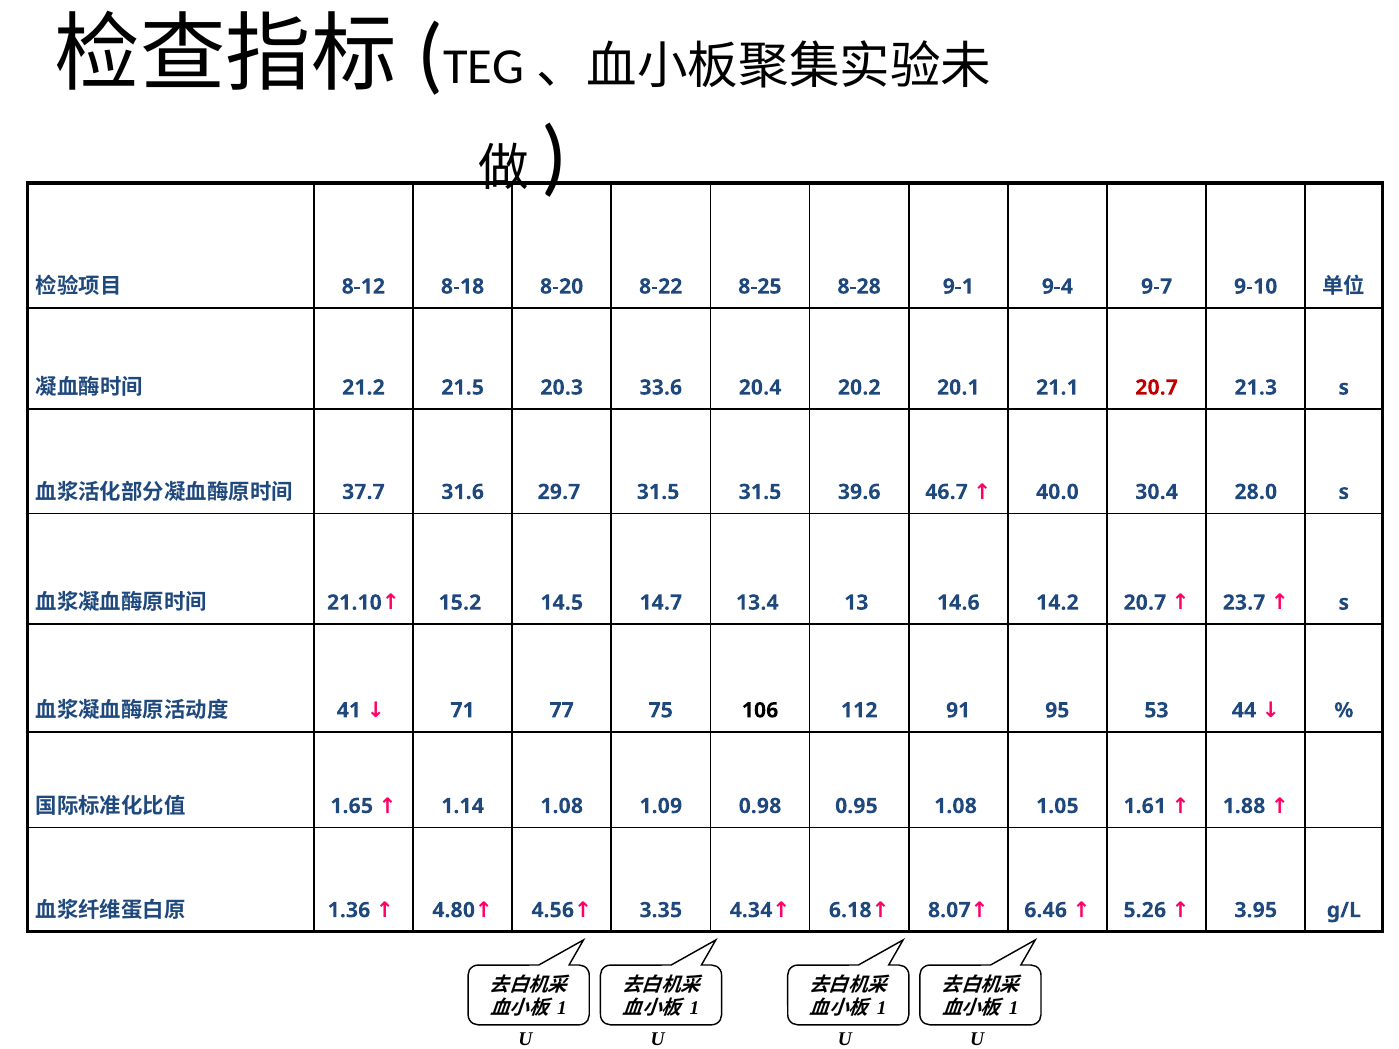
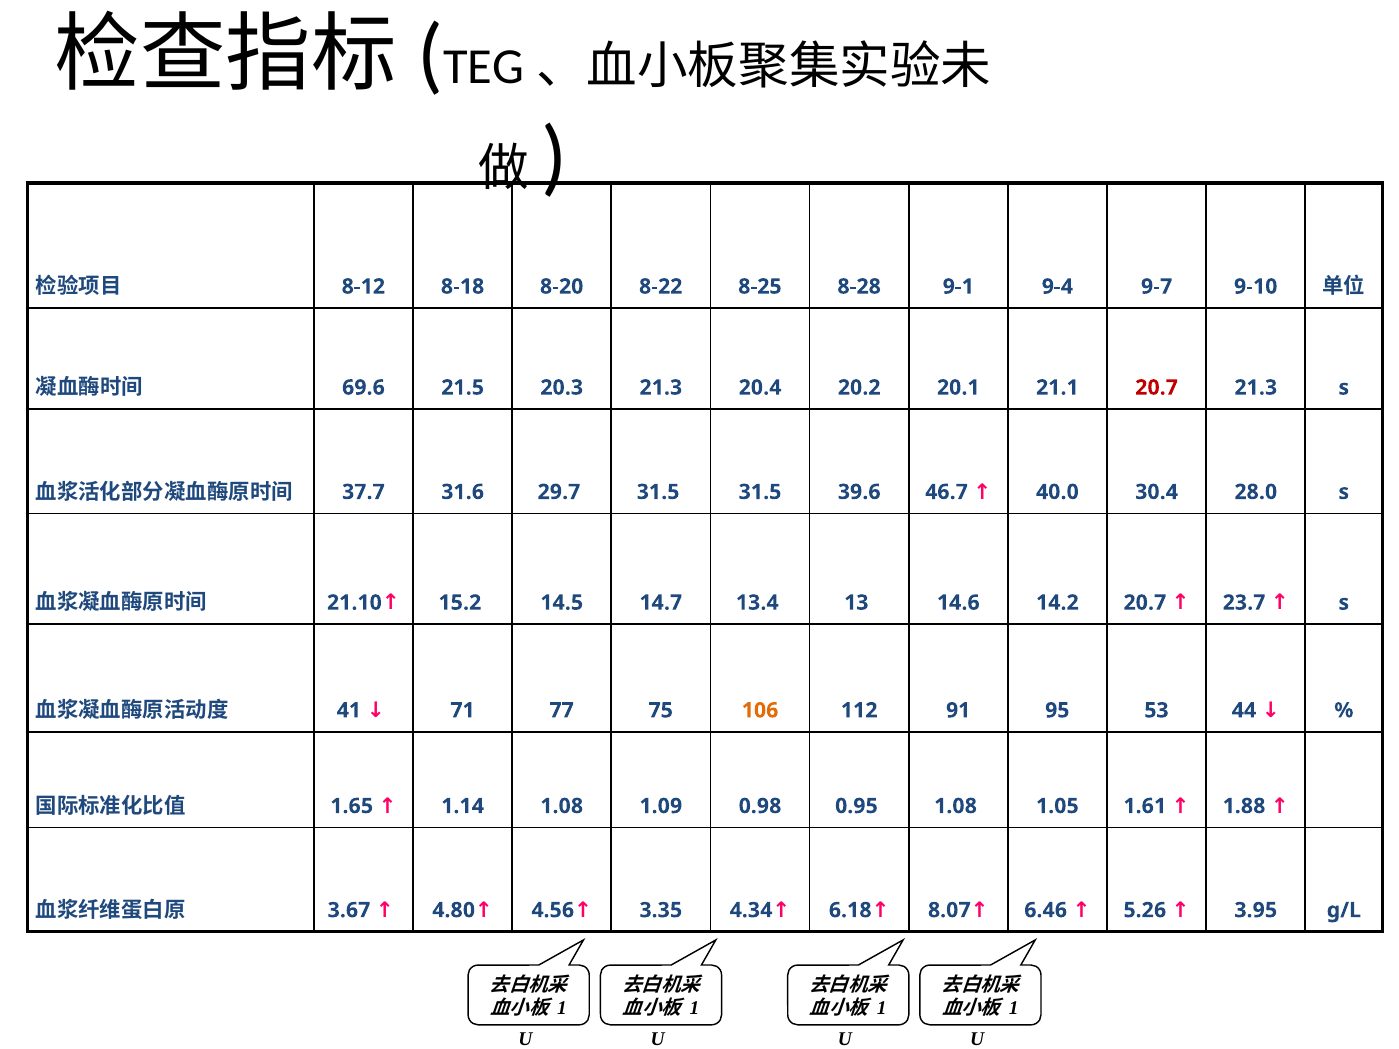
21.2: 21.2 -> 69.6
20.3 33.6: 33.6 -> 21.3
106 colour: black -> orange
1.36: 1.36 -> 3.67
